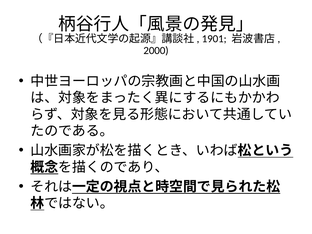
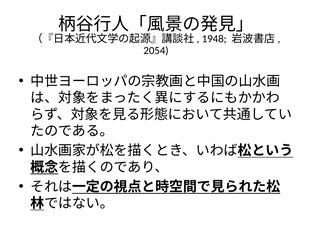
1901: 1901 -> 1948
2000: 2000 -> 2054
